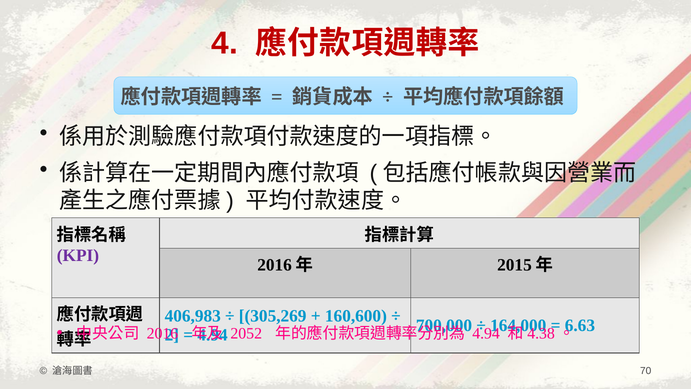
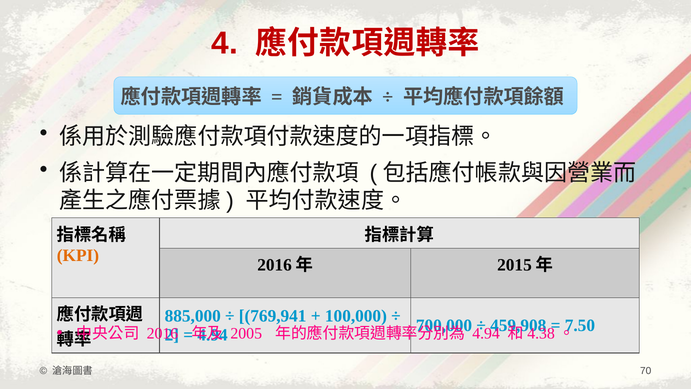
KPI colour: purple -> orange
406,983: 406,983 -> 885,000
305,269: 305,269 -> 769,941
160,600: 160,600 -> 100,000
164,000: 164,000 -> 459,908
6.63: 6.63 -> 7.50
2052: 2052 -> 2005
